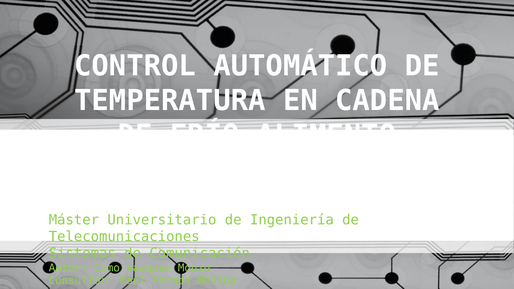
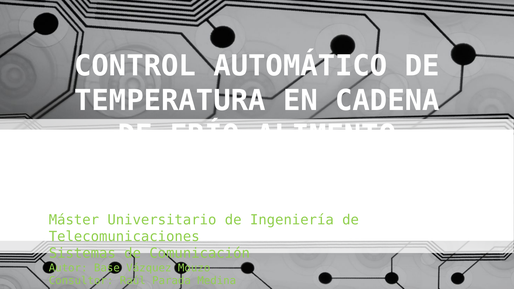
Como: Como -> Base
